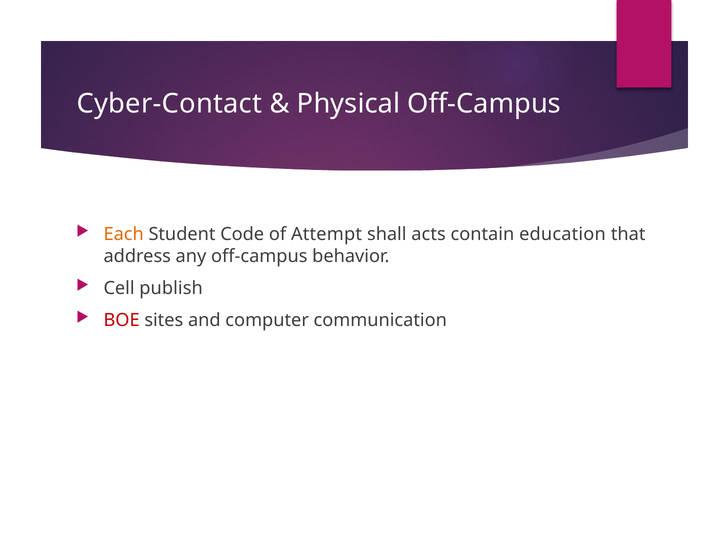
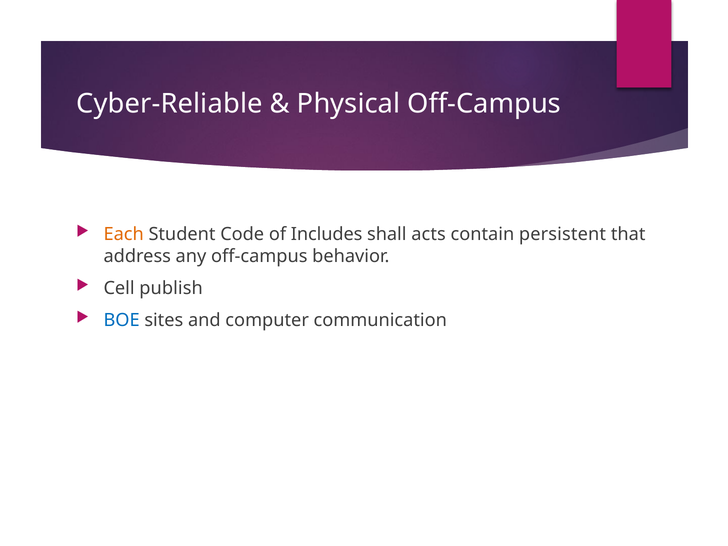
Cyber-Contact: Cyber-Contact -> Cyber-Reliable
Attempt: Attempt -> Includes
education: education -> persistent
BOE colour: red -> blue
